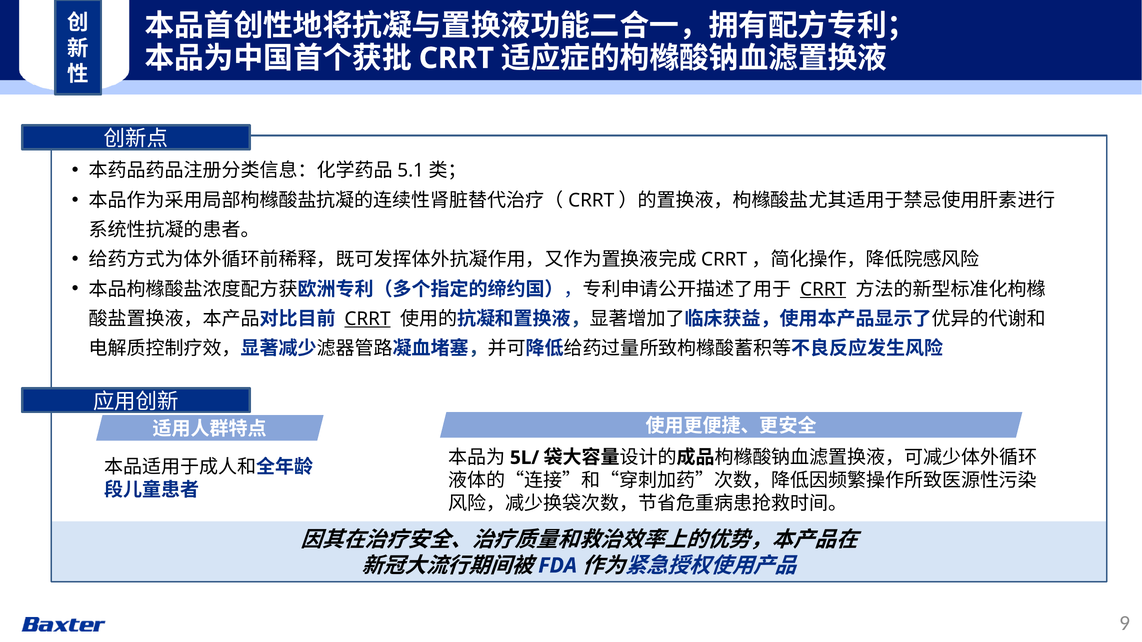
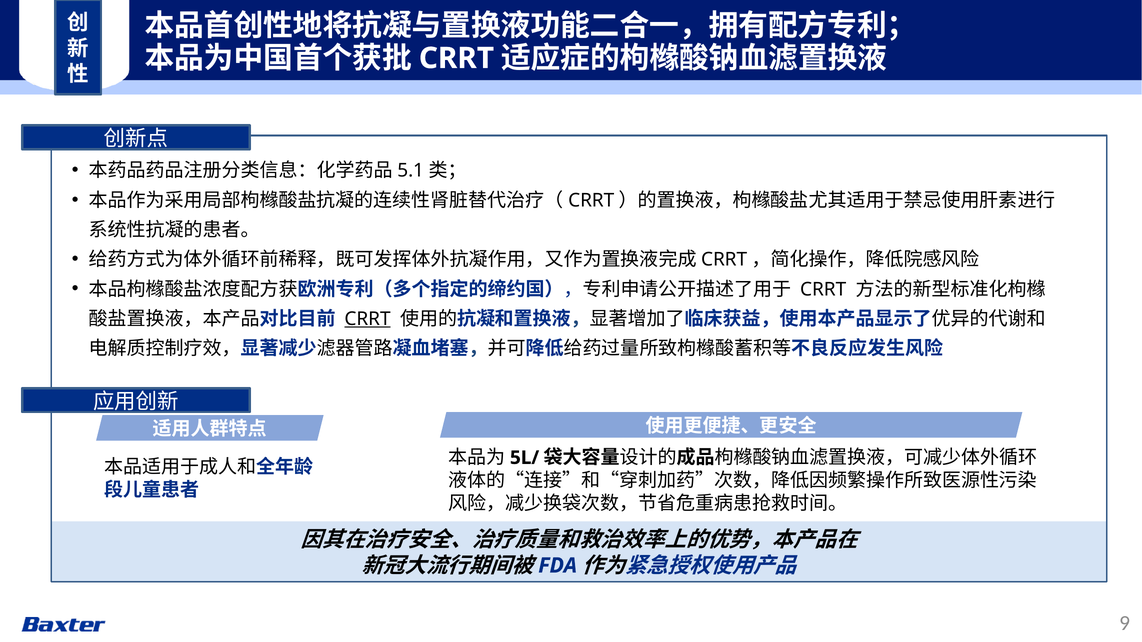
CRRT at (823, 289) underline: present -> none
